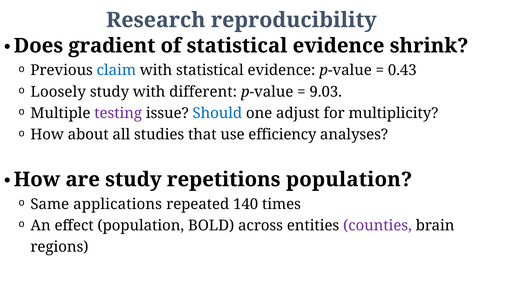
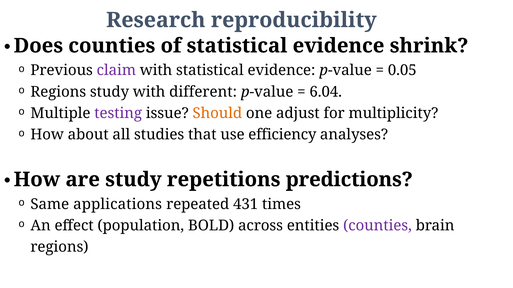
Does gradient: gradient -> counties
claim colour: blue -> purple
0.43: 0.43 -> 0.05
Loosely at (58, 92): Loosely -> Regions
9.03: 9.03 -> 6.04
Should colour: blue -> orange
repetitions population: population -> predictions
140: 140 -> 431
